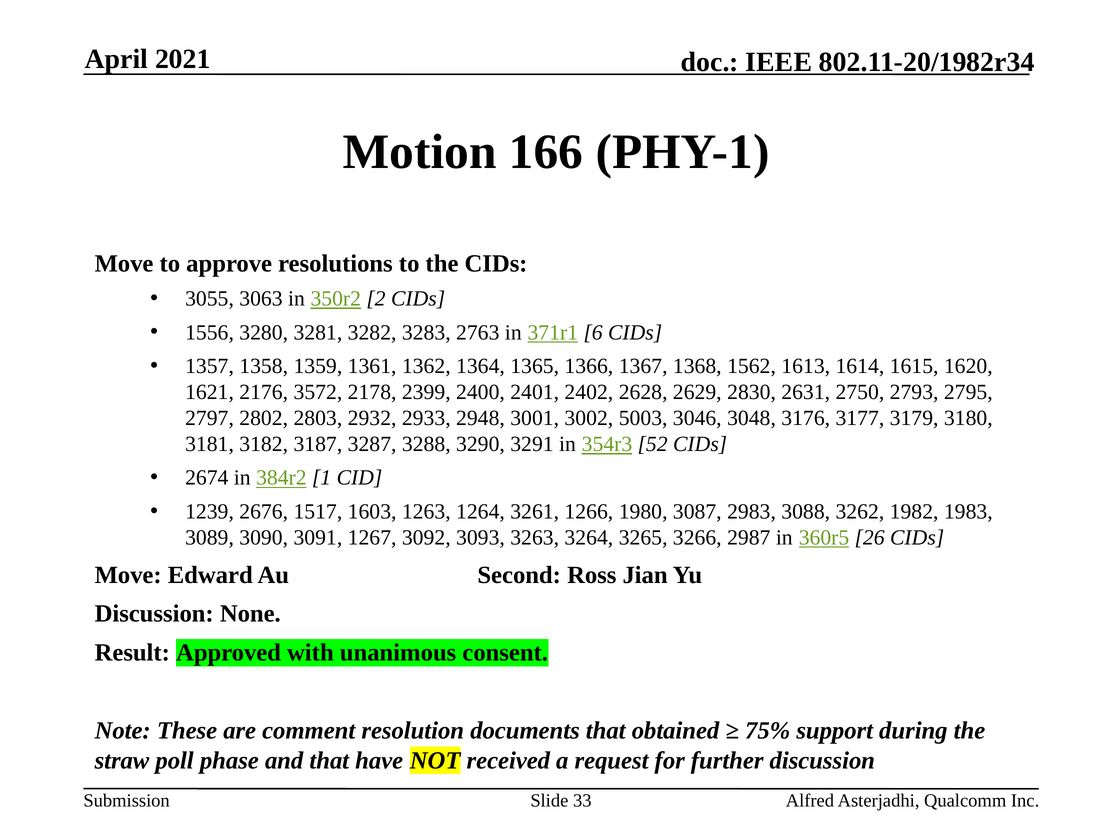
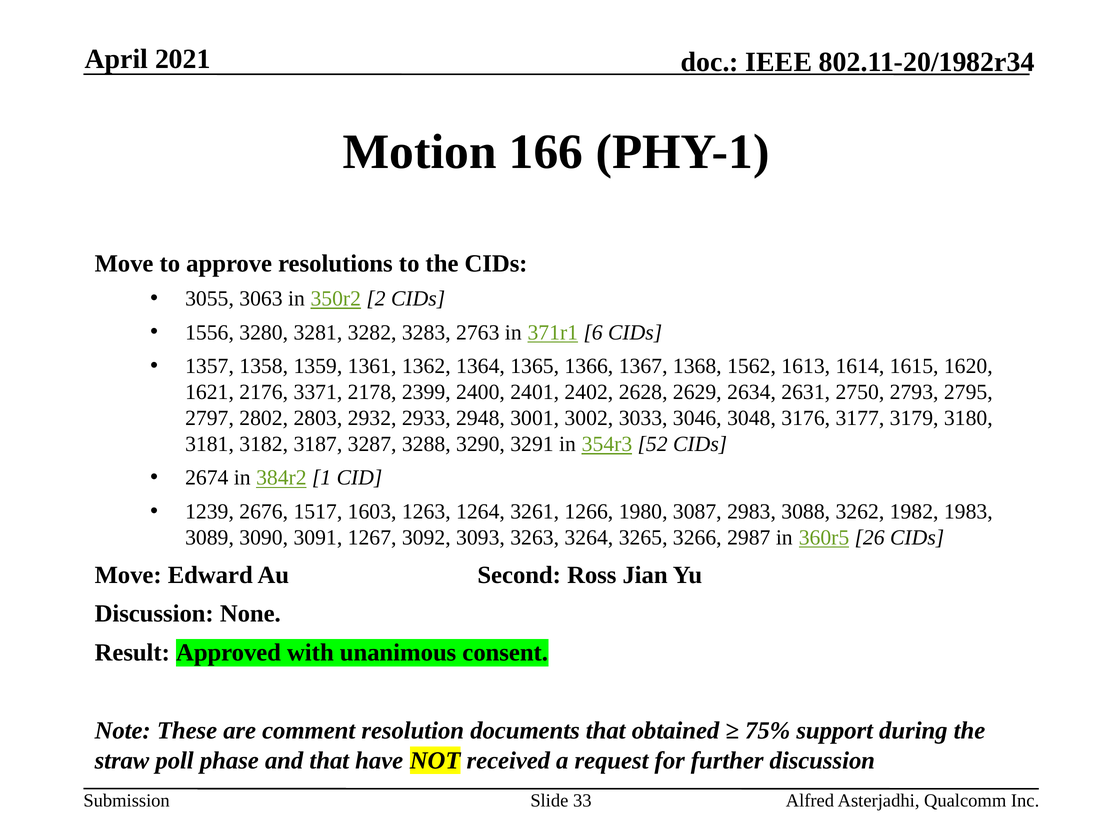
3572: 3572 -> 3371
2830: 2830 -> 2634
5003: 5003 -> 3033
